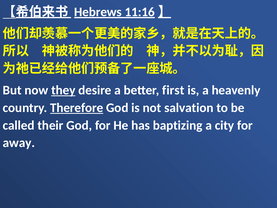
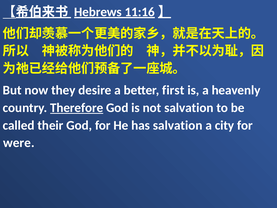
they underline: present -> none
has baptizing: baptizing -> salvation
away: away -> were
